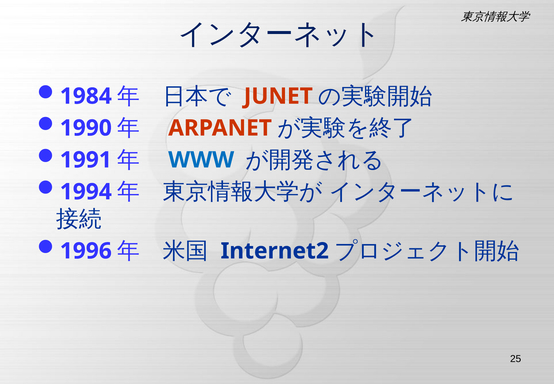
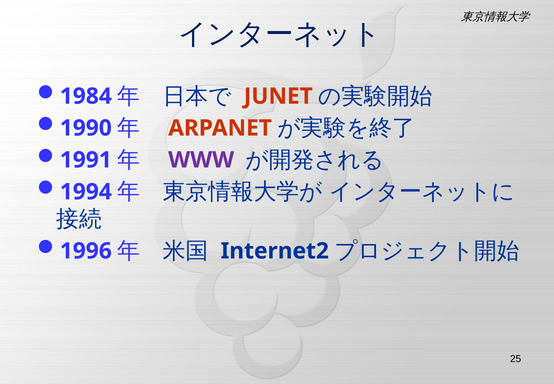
WWW colour: blue -> purple
